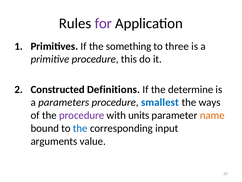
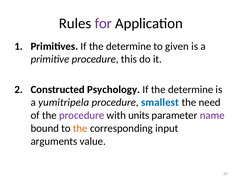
Primitives If the something: something -> determine
three: three -> given
Definitions: Definitions -> Psychology
parameters: parameters -> yumitripela
ways: ways -> need
name colour: orange -> purple
the at (80, 128) colour: blue -> orange
